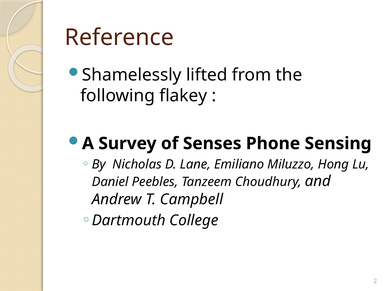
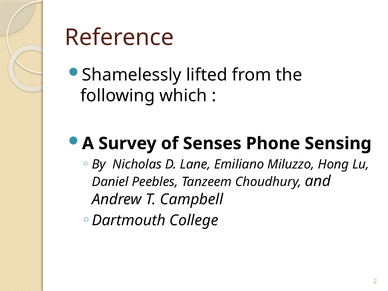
flakey: flakey -> which
